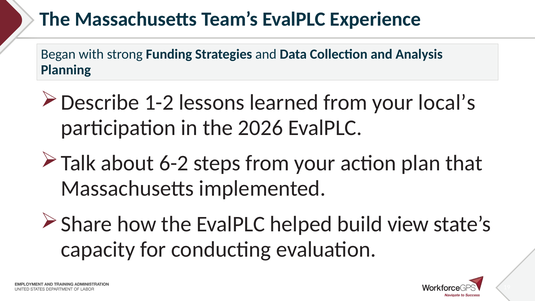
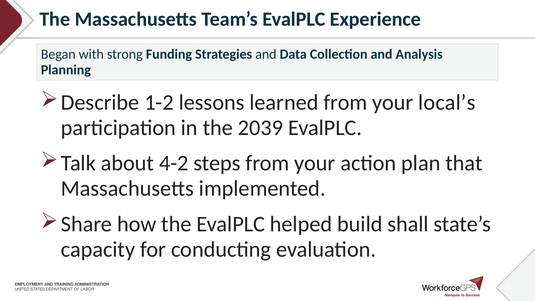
2026: 2026 -> 2039
6-2: 6-2 -> 4-2
view: view -> shall
